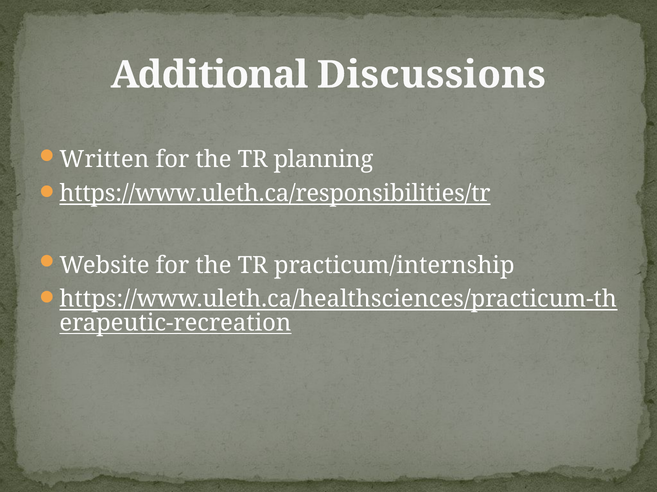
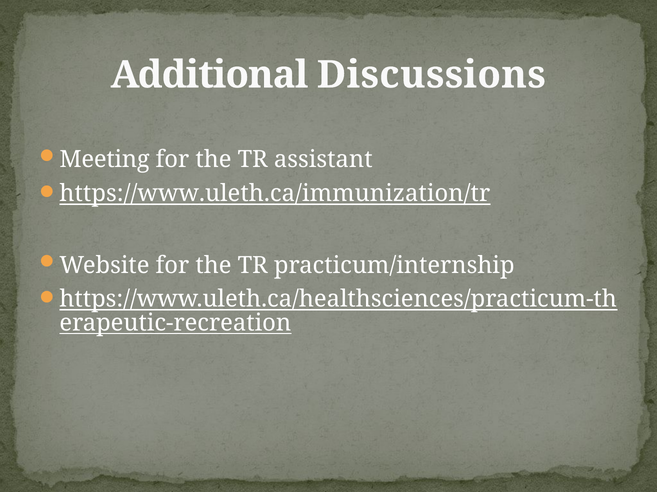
Written: Written -> Meeting
planning: planning -> assistant
https://www.uleth.ca/responsibilities/tr: https://www.uleth.ca/responsibilities/tr -> https://www.uleth.ca/immunization/tr
